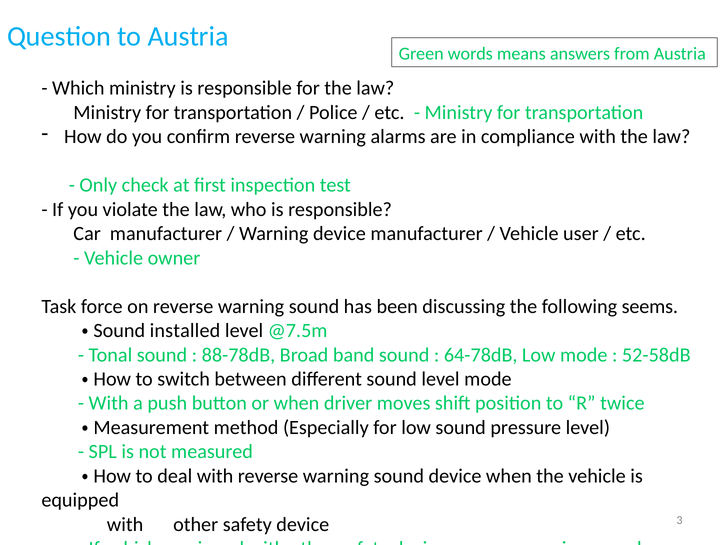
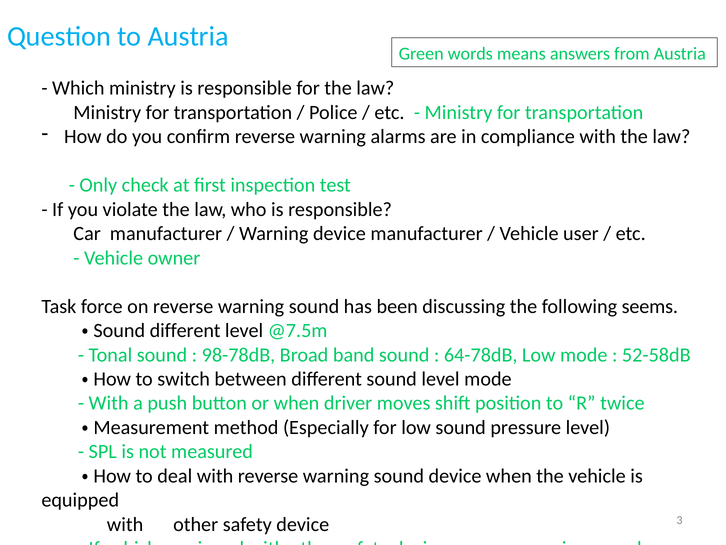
installed at (185, 330): installed -> different
88-78dB: 88-78dB -> 98-78dB
